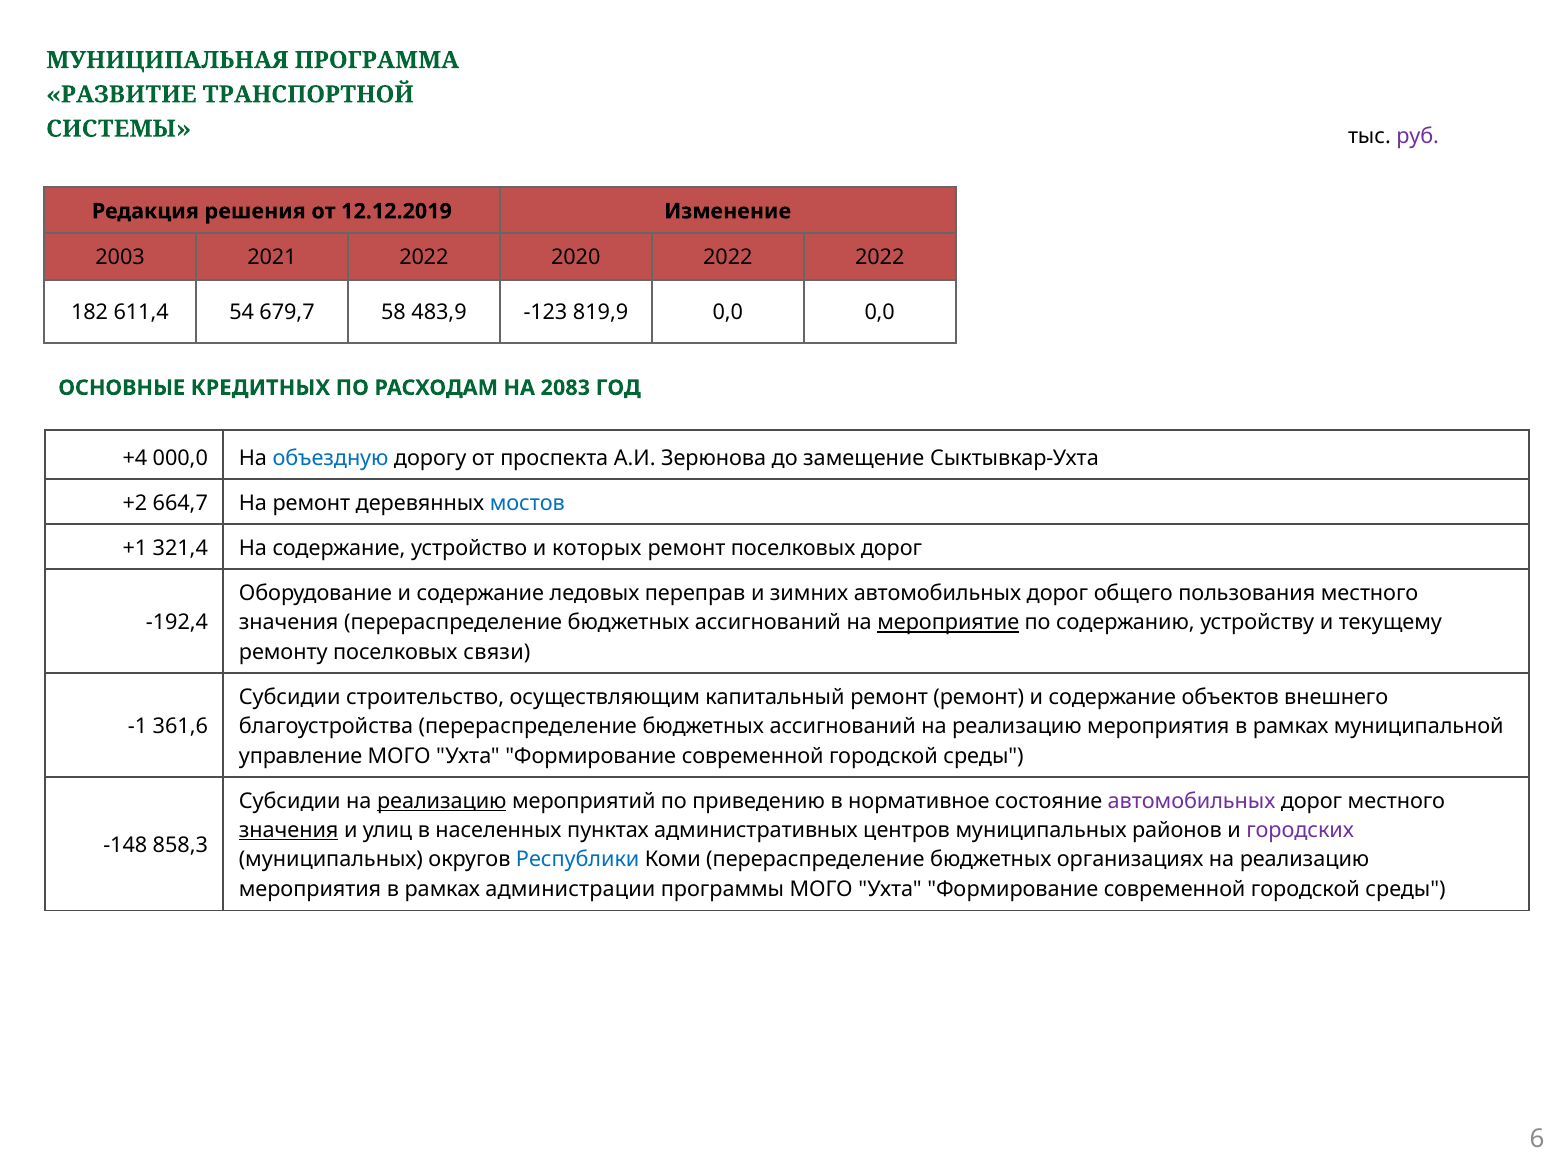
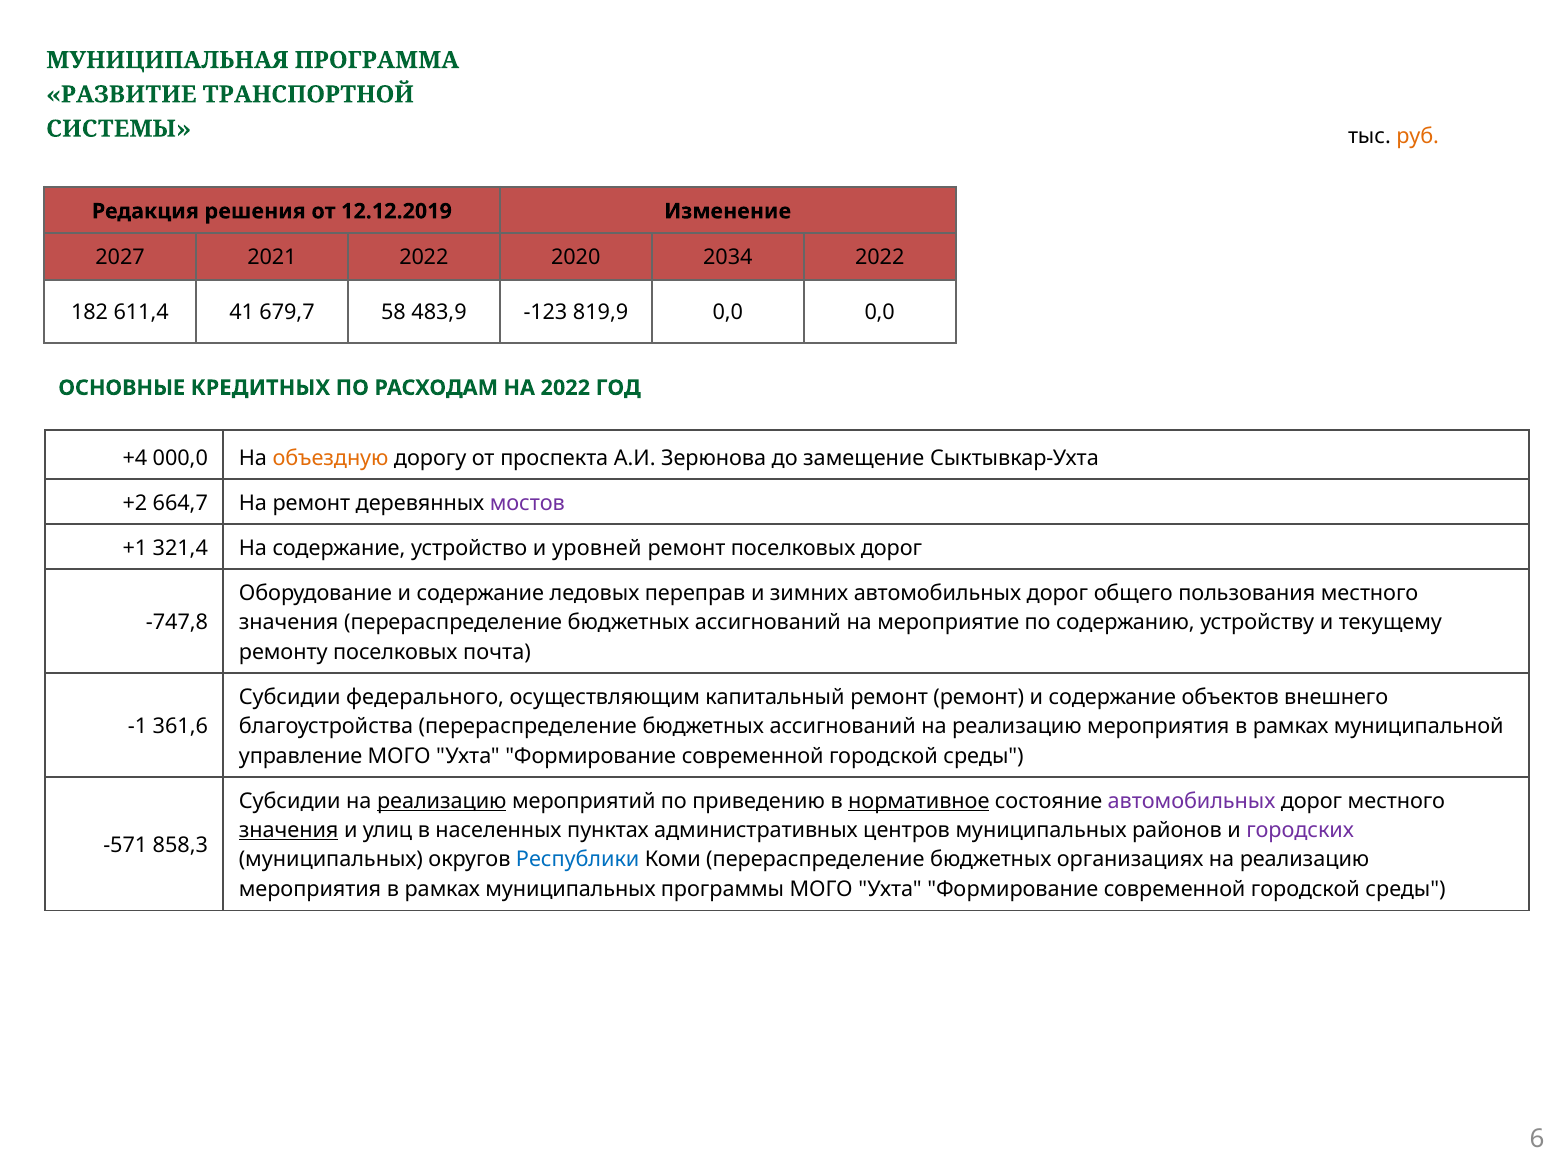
руб colour: purple -> orange
2003: 2003 -> 2027
2020 2022: 2022 -> 2034
54: 54 -> 41
НА 2083: 2083 -> 2022
объездную colour: blue -> orange
мостов colour: blue -> purple
которых: которых -> уровней
-192,4: -192,4 -> -747,8
мероприятие underline: present -> none
связи: связи -> почта
строительство: строительство -> федерального
нормативное underline: none -> present
-148: -148 -> -571
рамках администрации: администрации -> муниципальных
